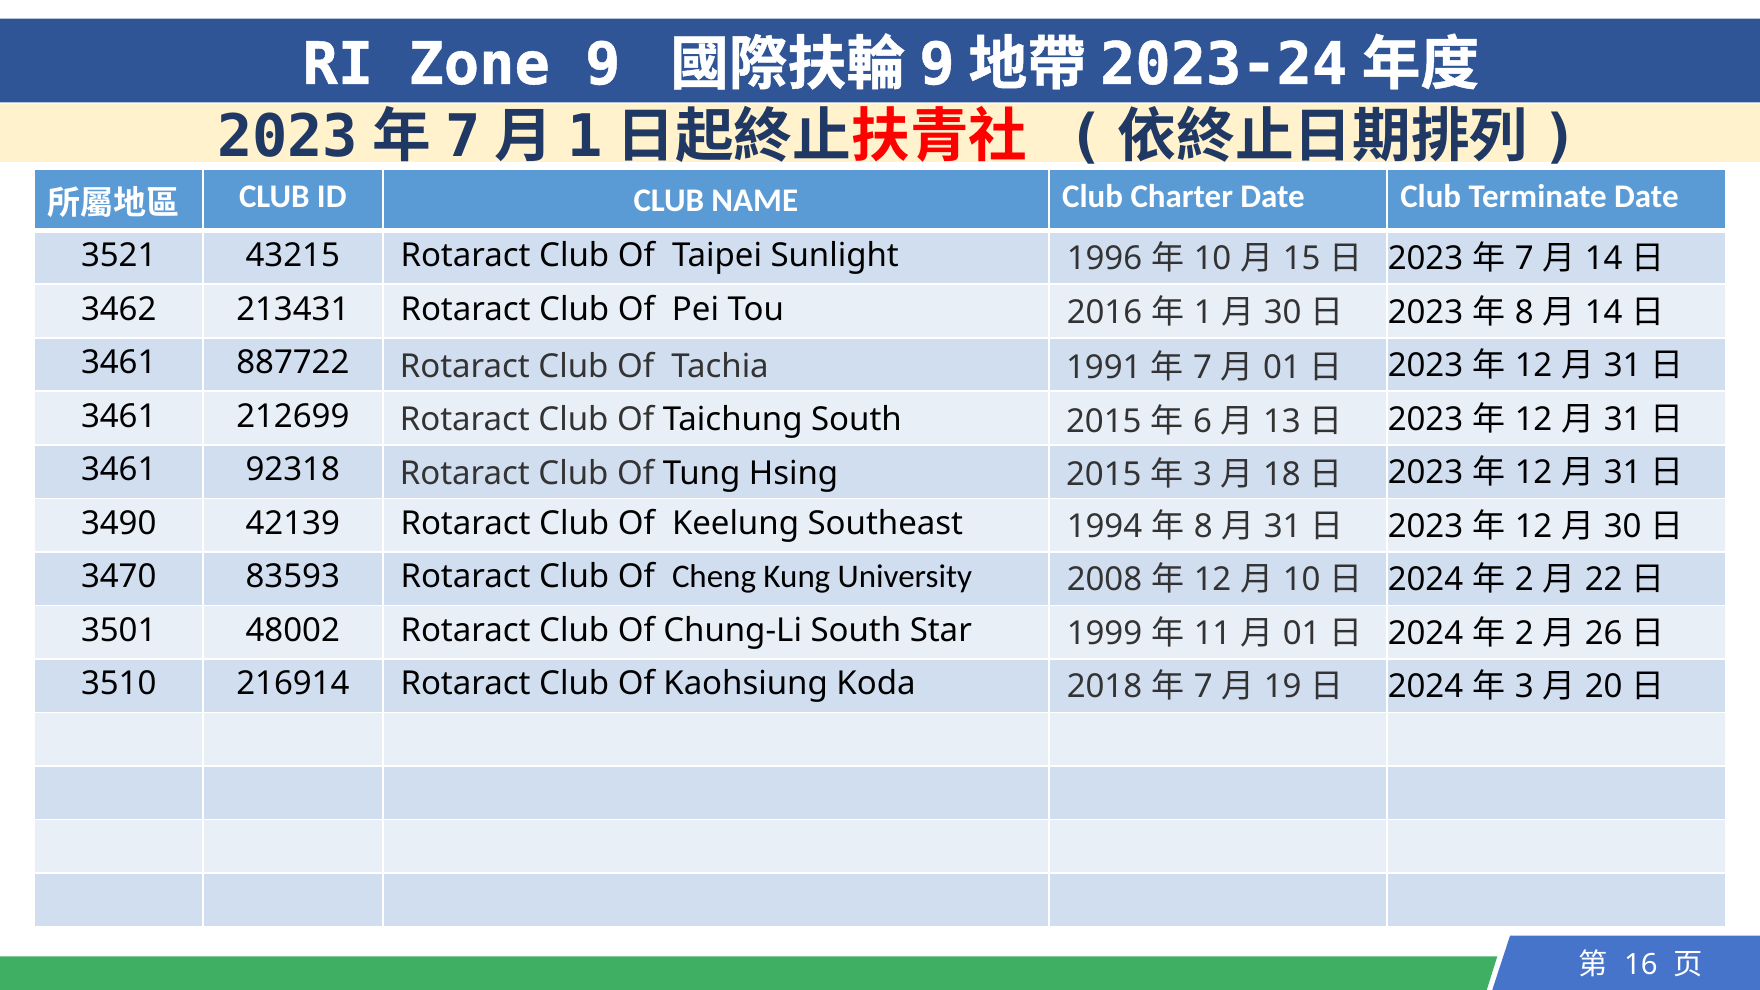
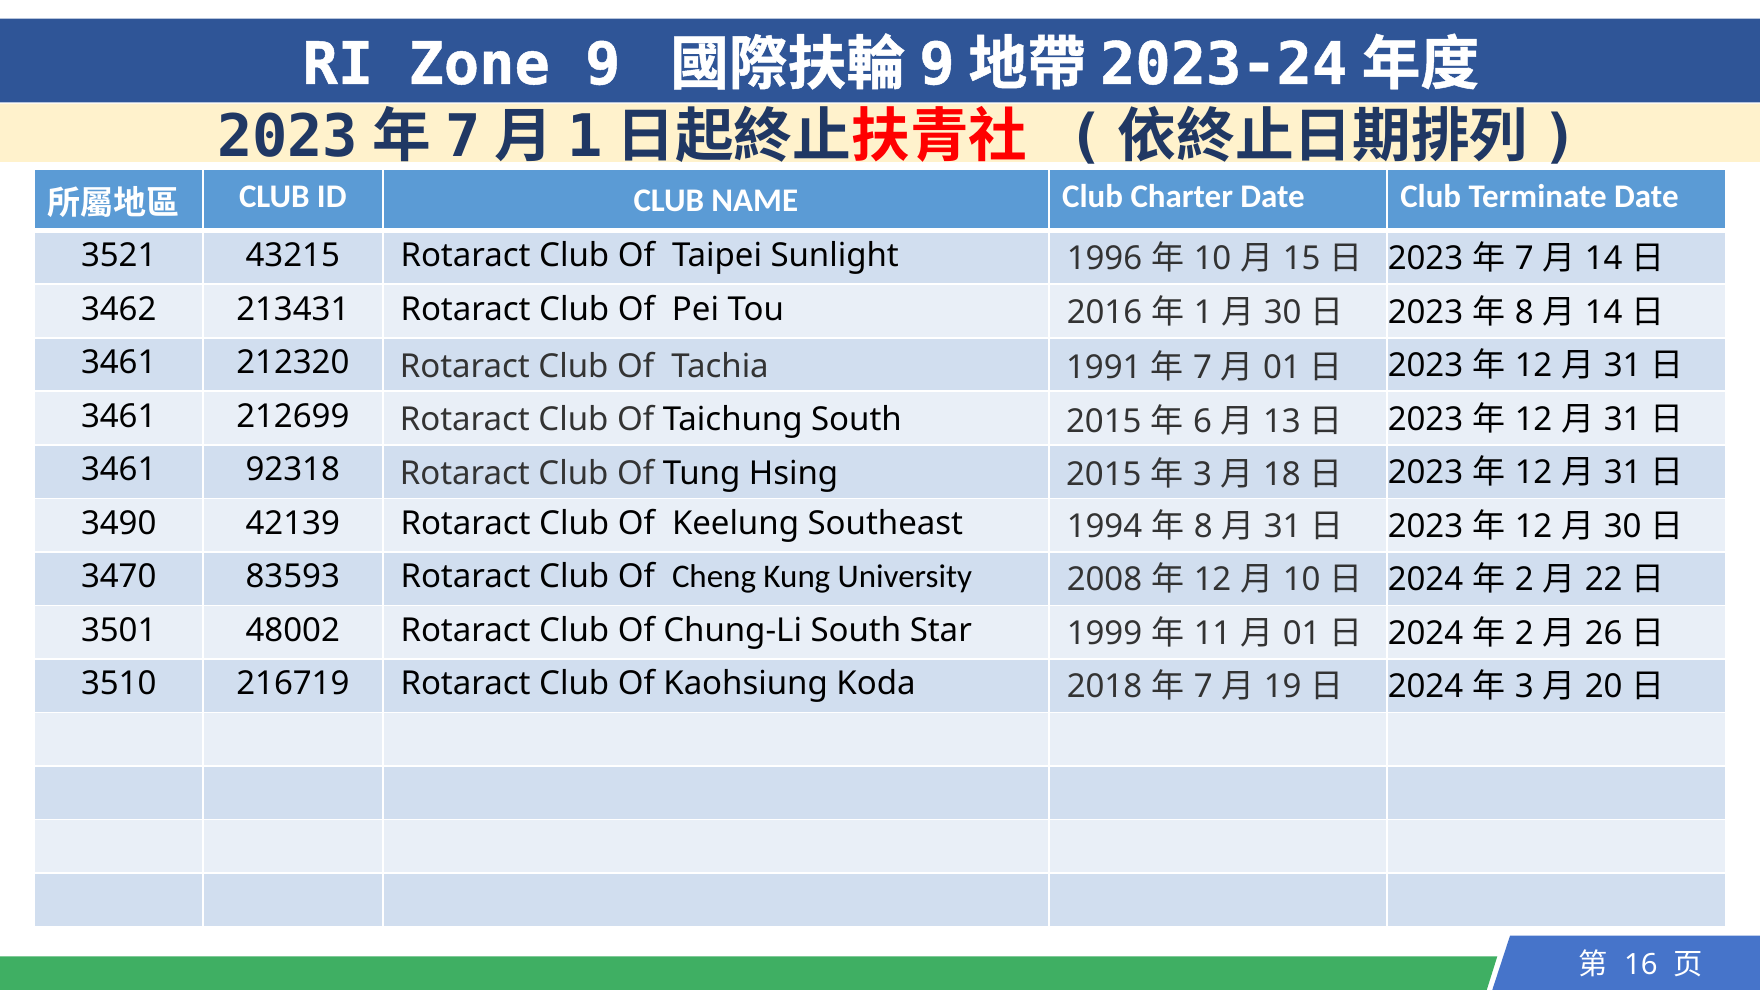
887722: 887722 -> 212320
216914: 216914 -> 216719
